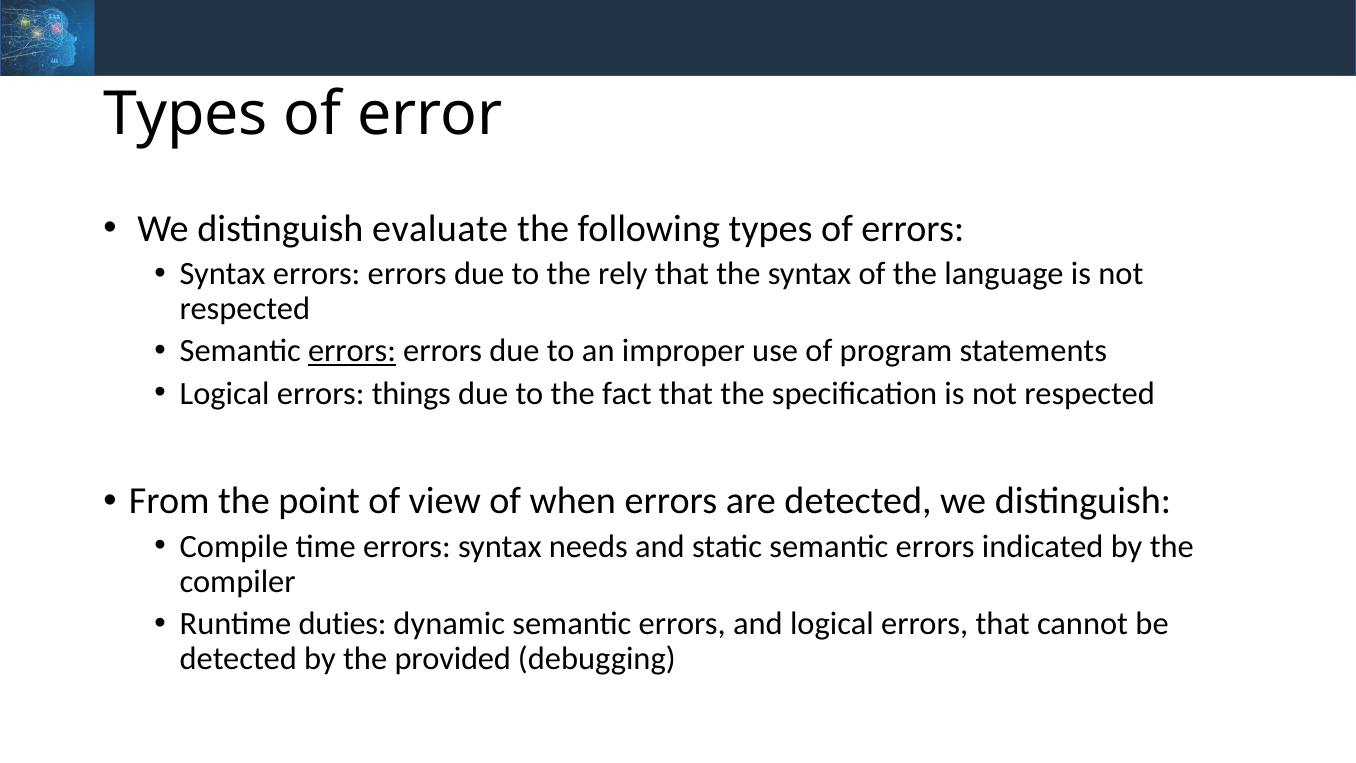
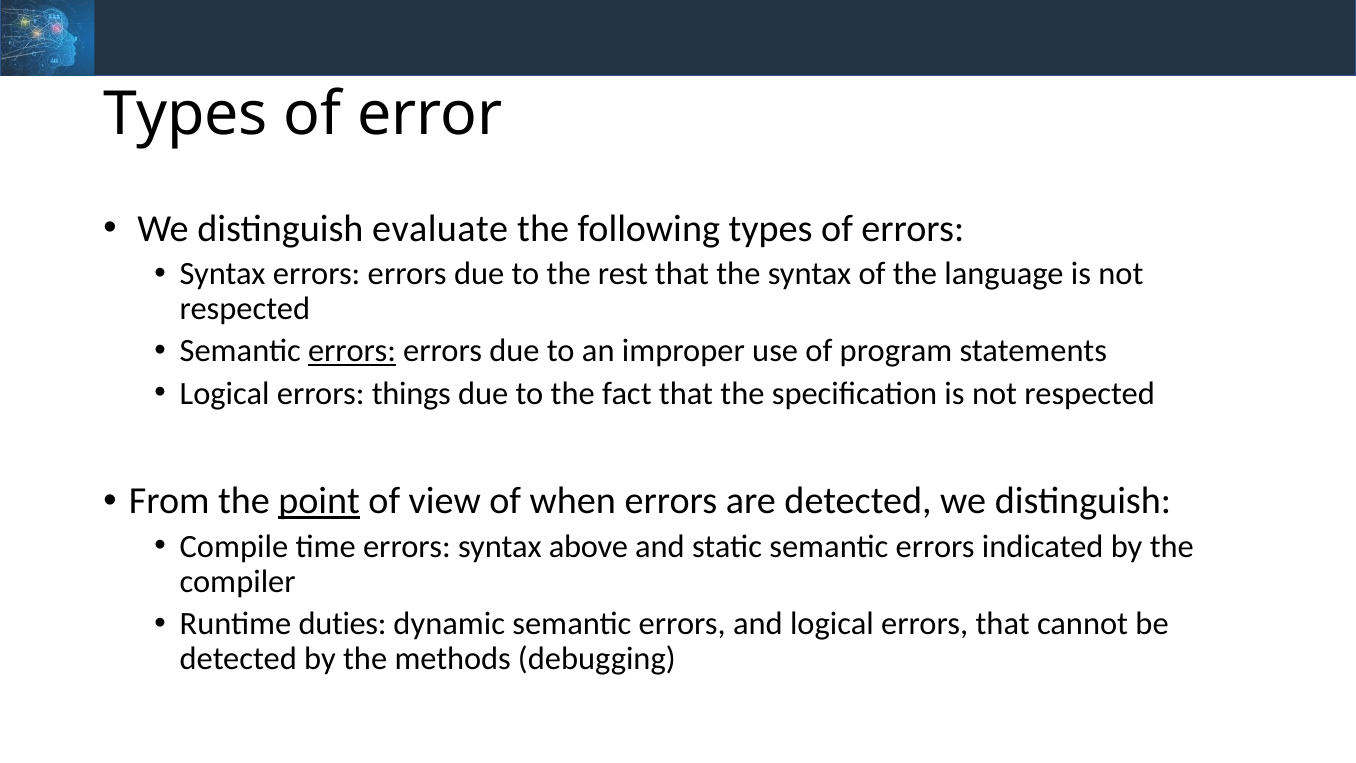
rely: rely -> rest
point underline: none -> present
needs: needs -> above
provided: provided -> methods
